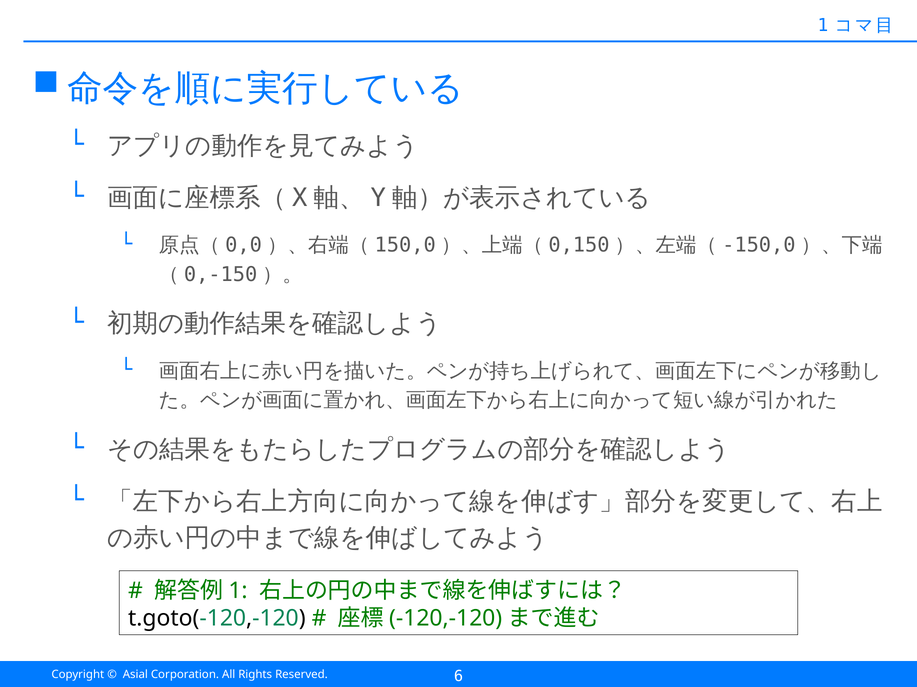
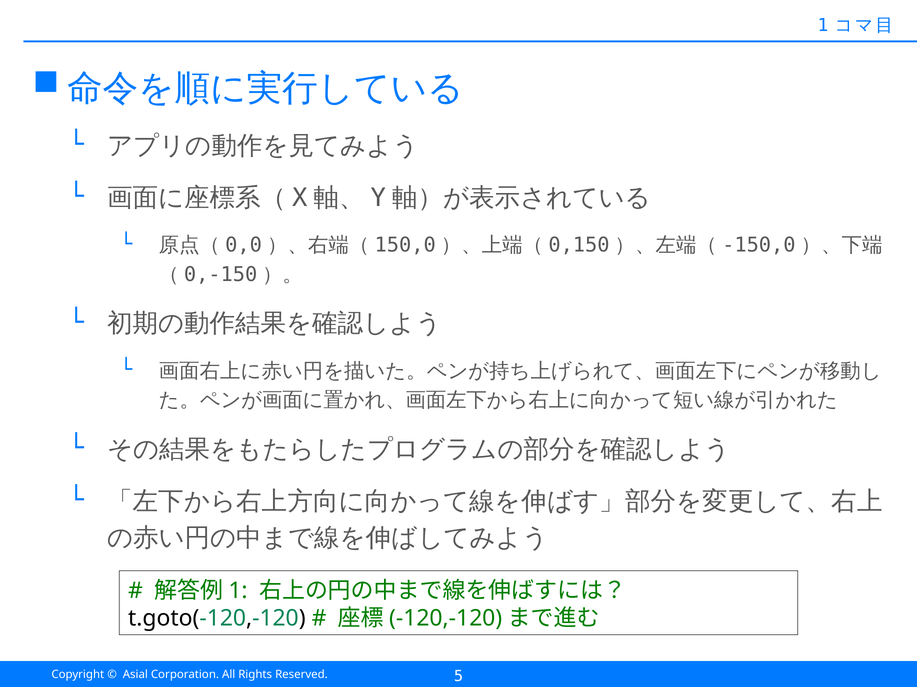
6: 6 -> 5
